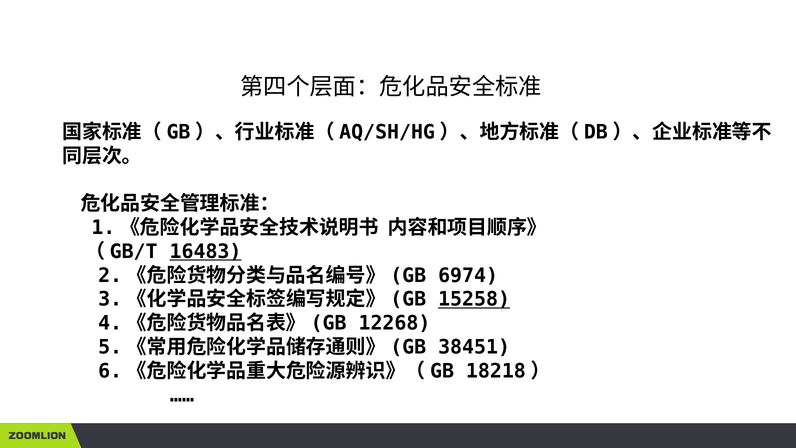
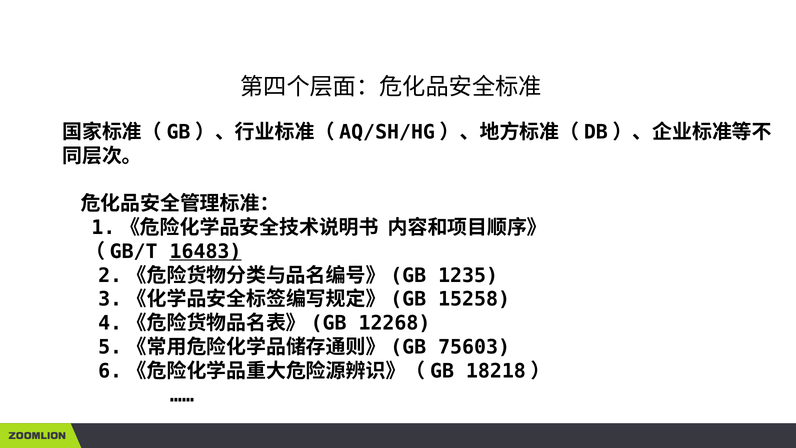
6974: 6974 -> 1235
15258 underline: present -> none
38451: 38451 -> 75603
